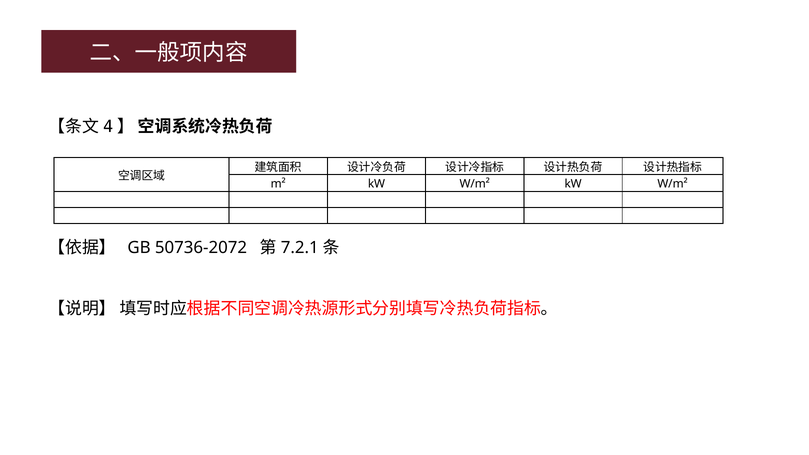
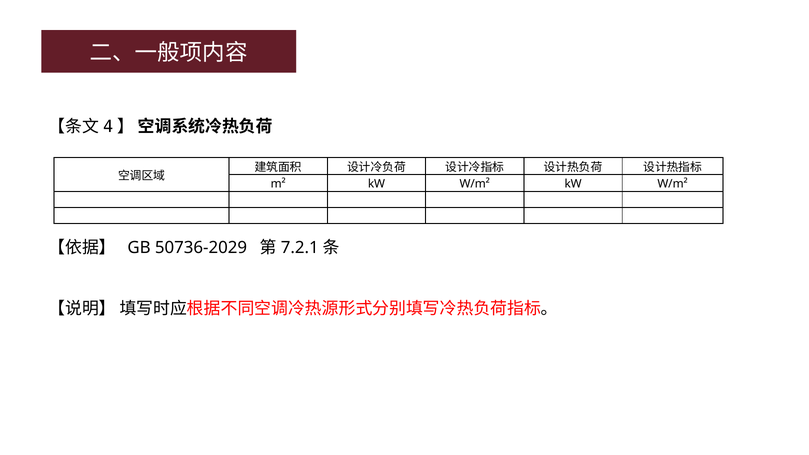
50736-2072: 50736-2072 -> 50736-2029
